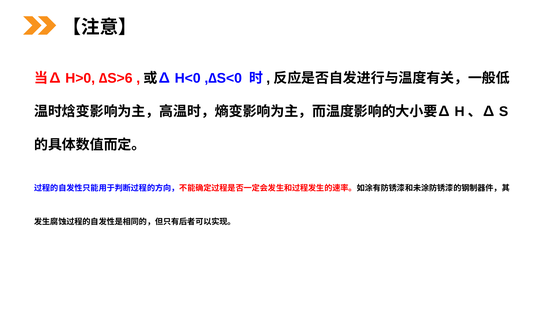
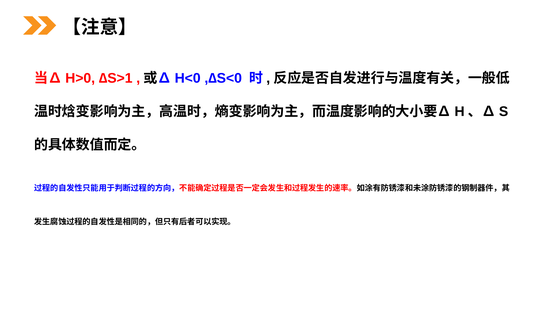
∆S>6: ∆S>6 -> ∆S>1
